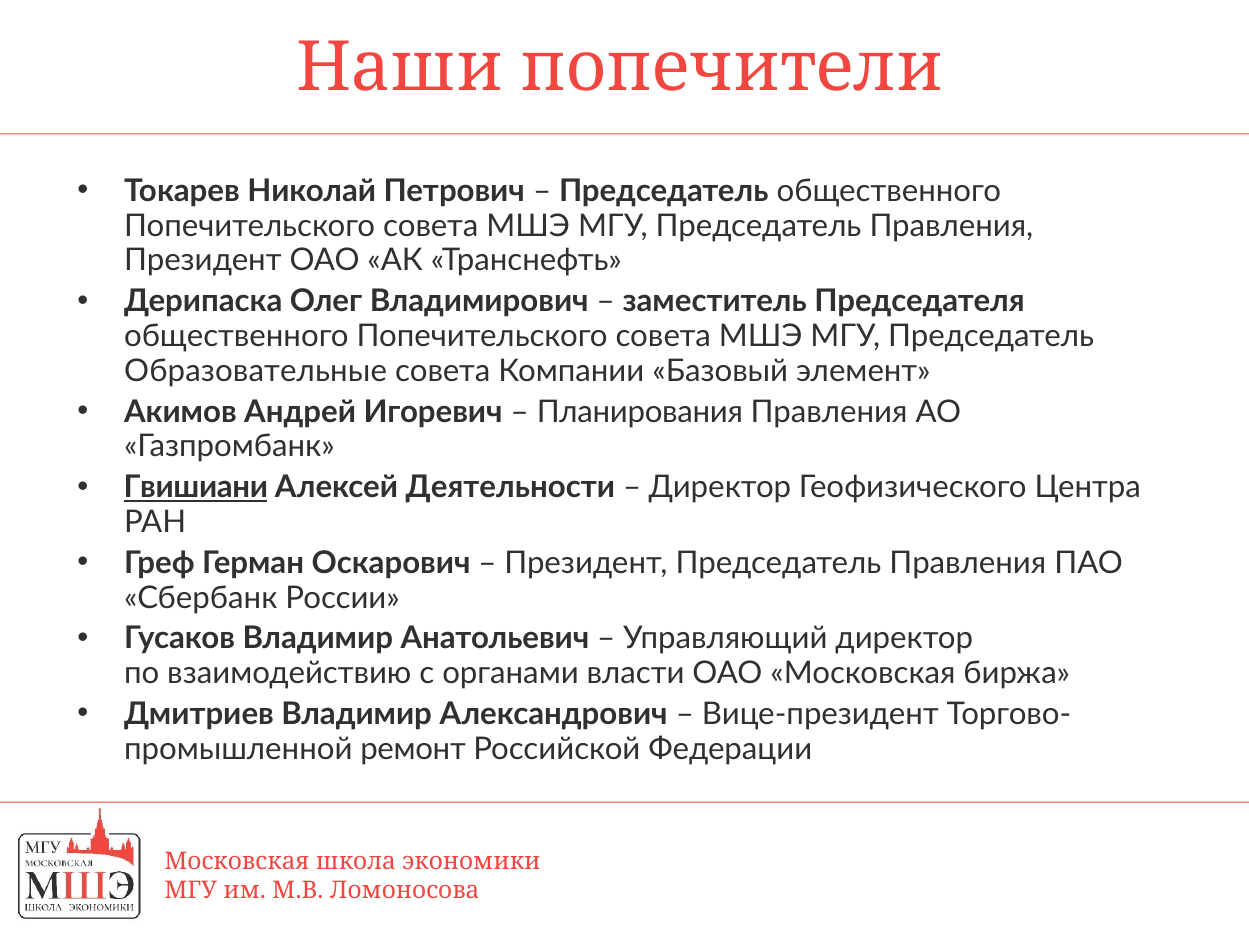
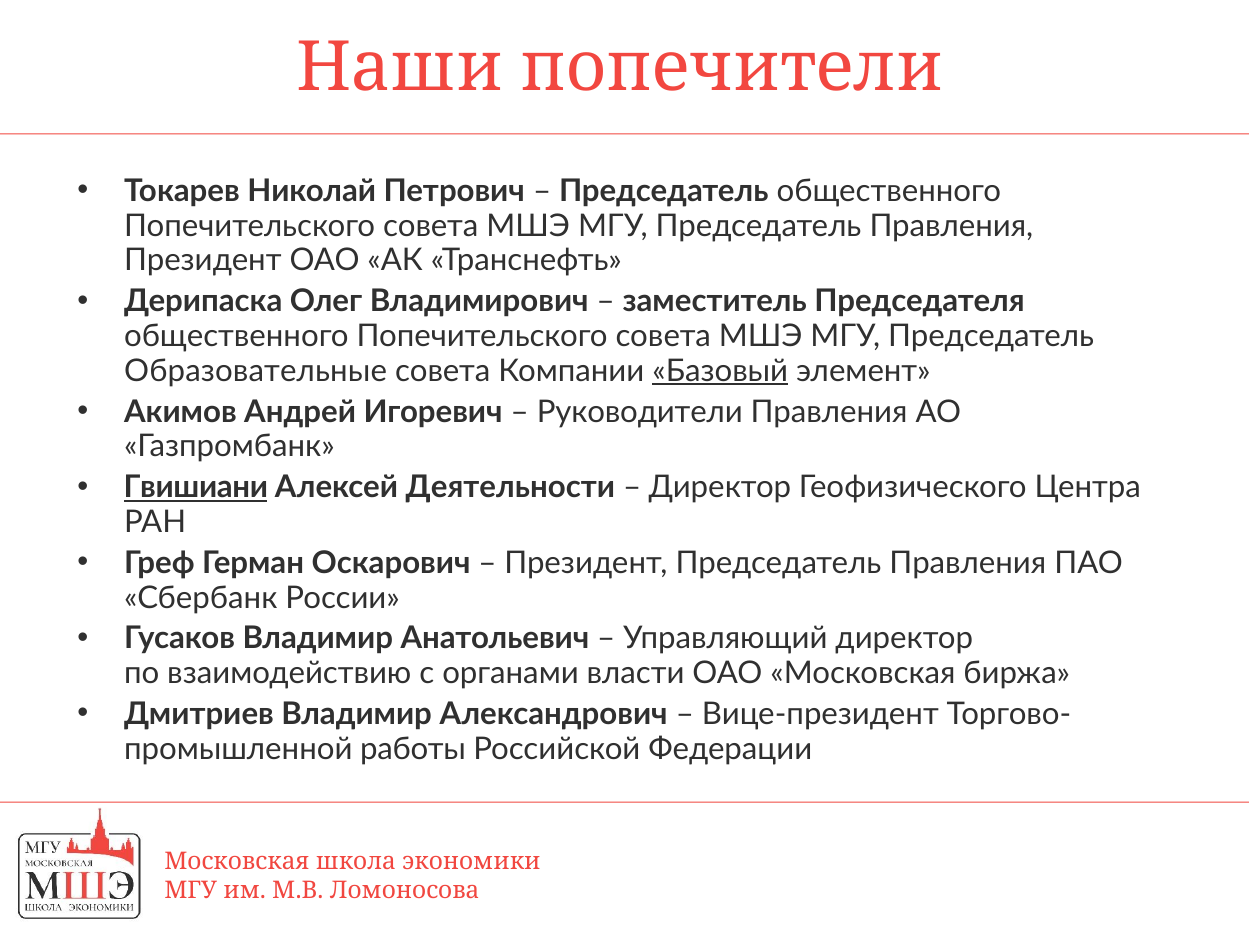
Базовый underline: none -> present
Планирования: Планирования -> Руководители
ремонт: ремонт -> работы
